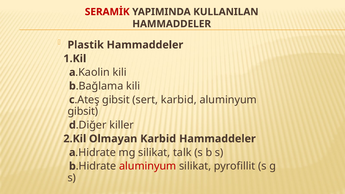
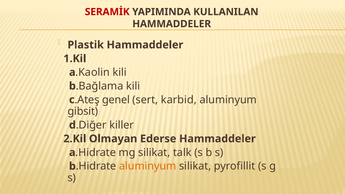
gibsit at (116, 100): gibsit -> genel
Olmayan Karbid: Karbid -> Ederse
aluminyum at (148, 166) colour: red -> orange
